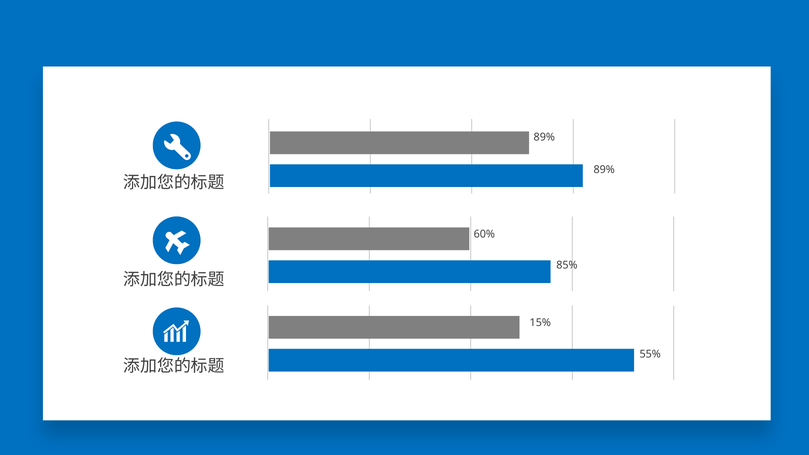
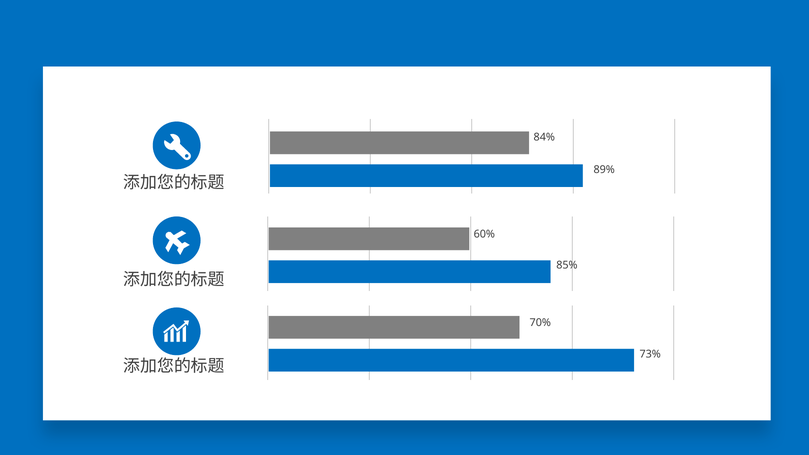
89% at (544, 137): 89% -> 84%
15%: 15% -> 70%
55%: 55% -> 73%
